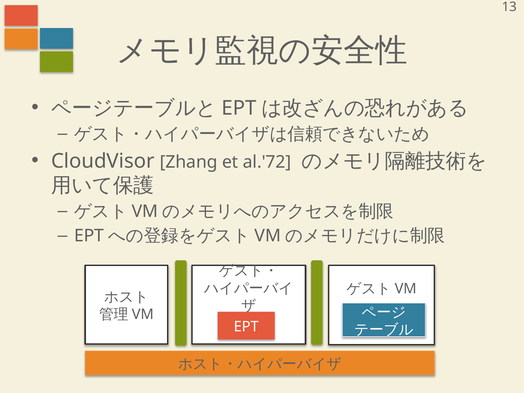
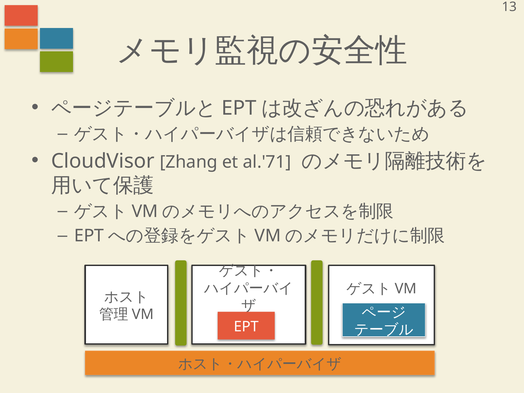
al.'72: al.'72 -> al.'71
